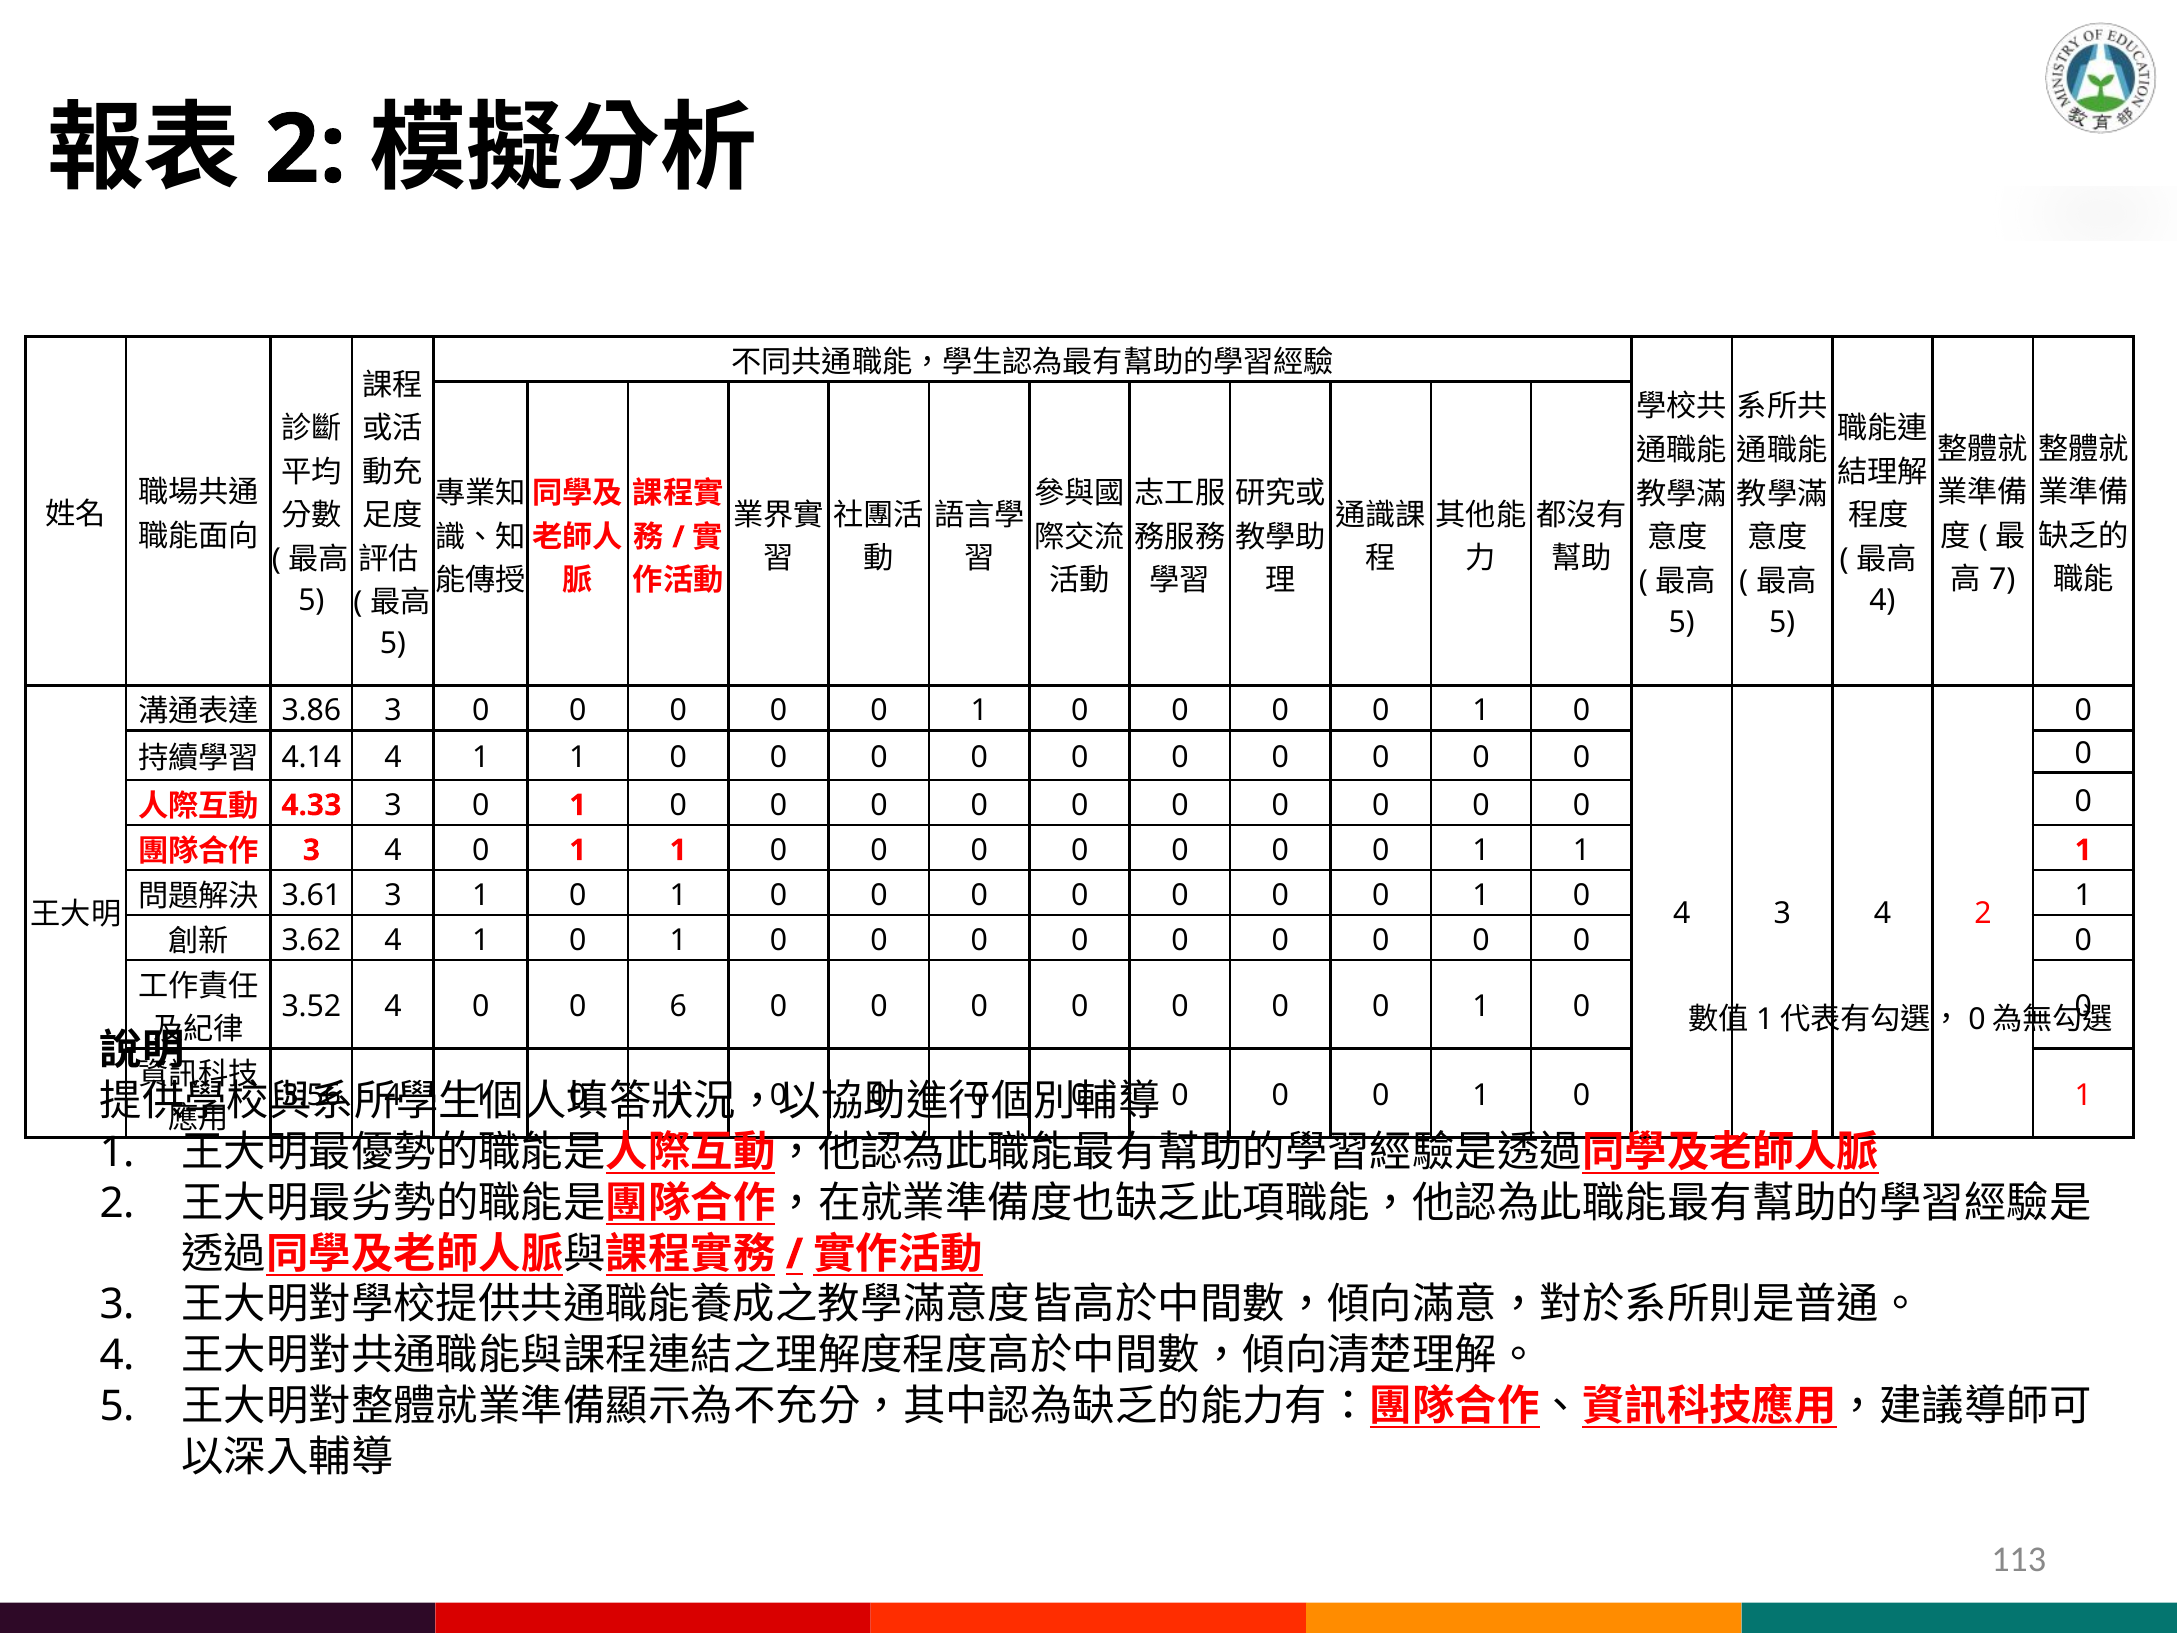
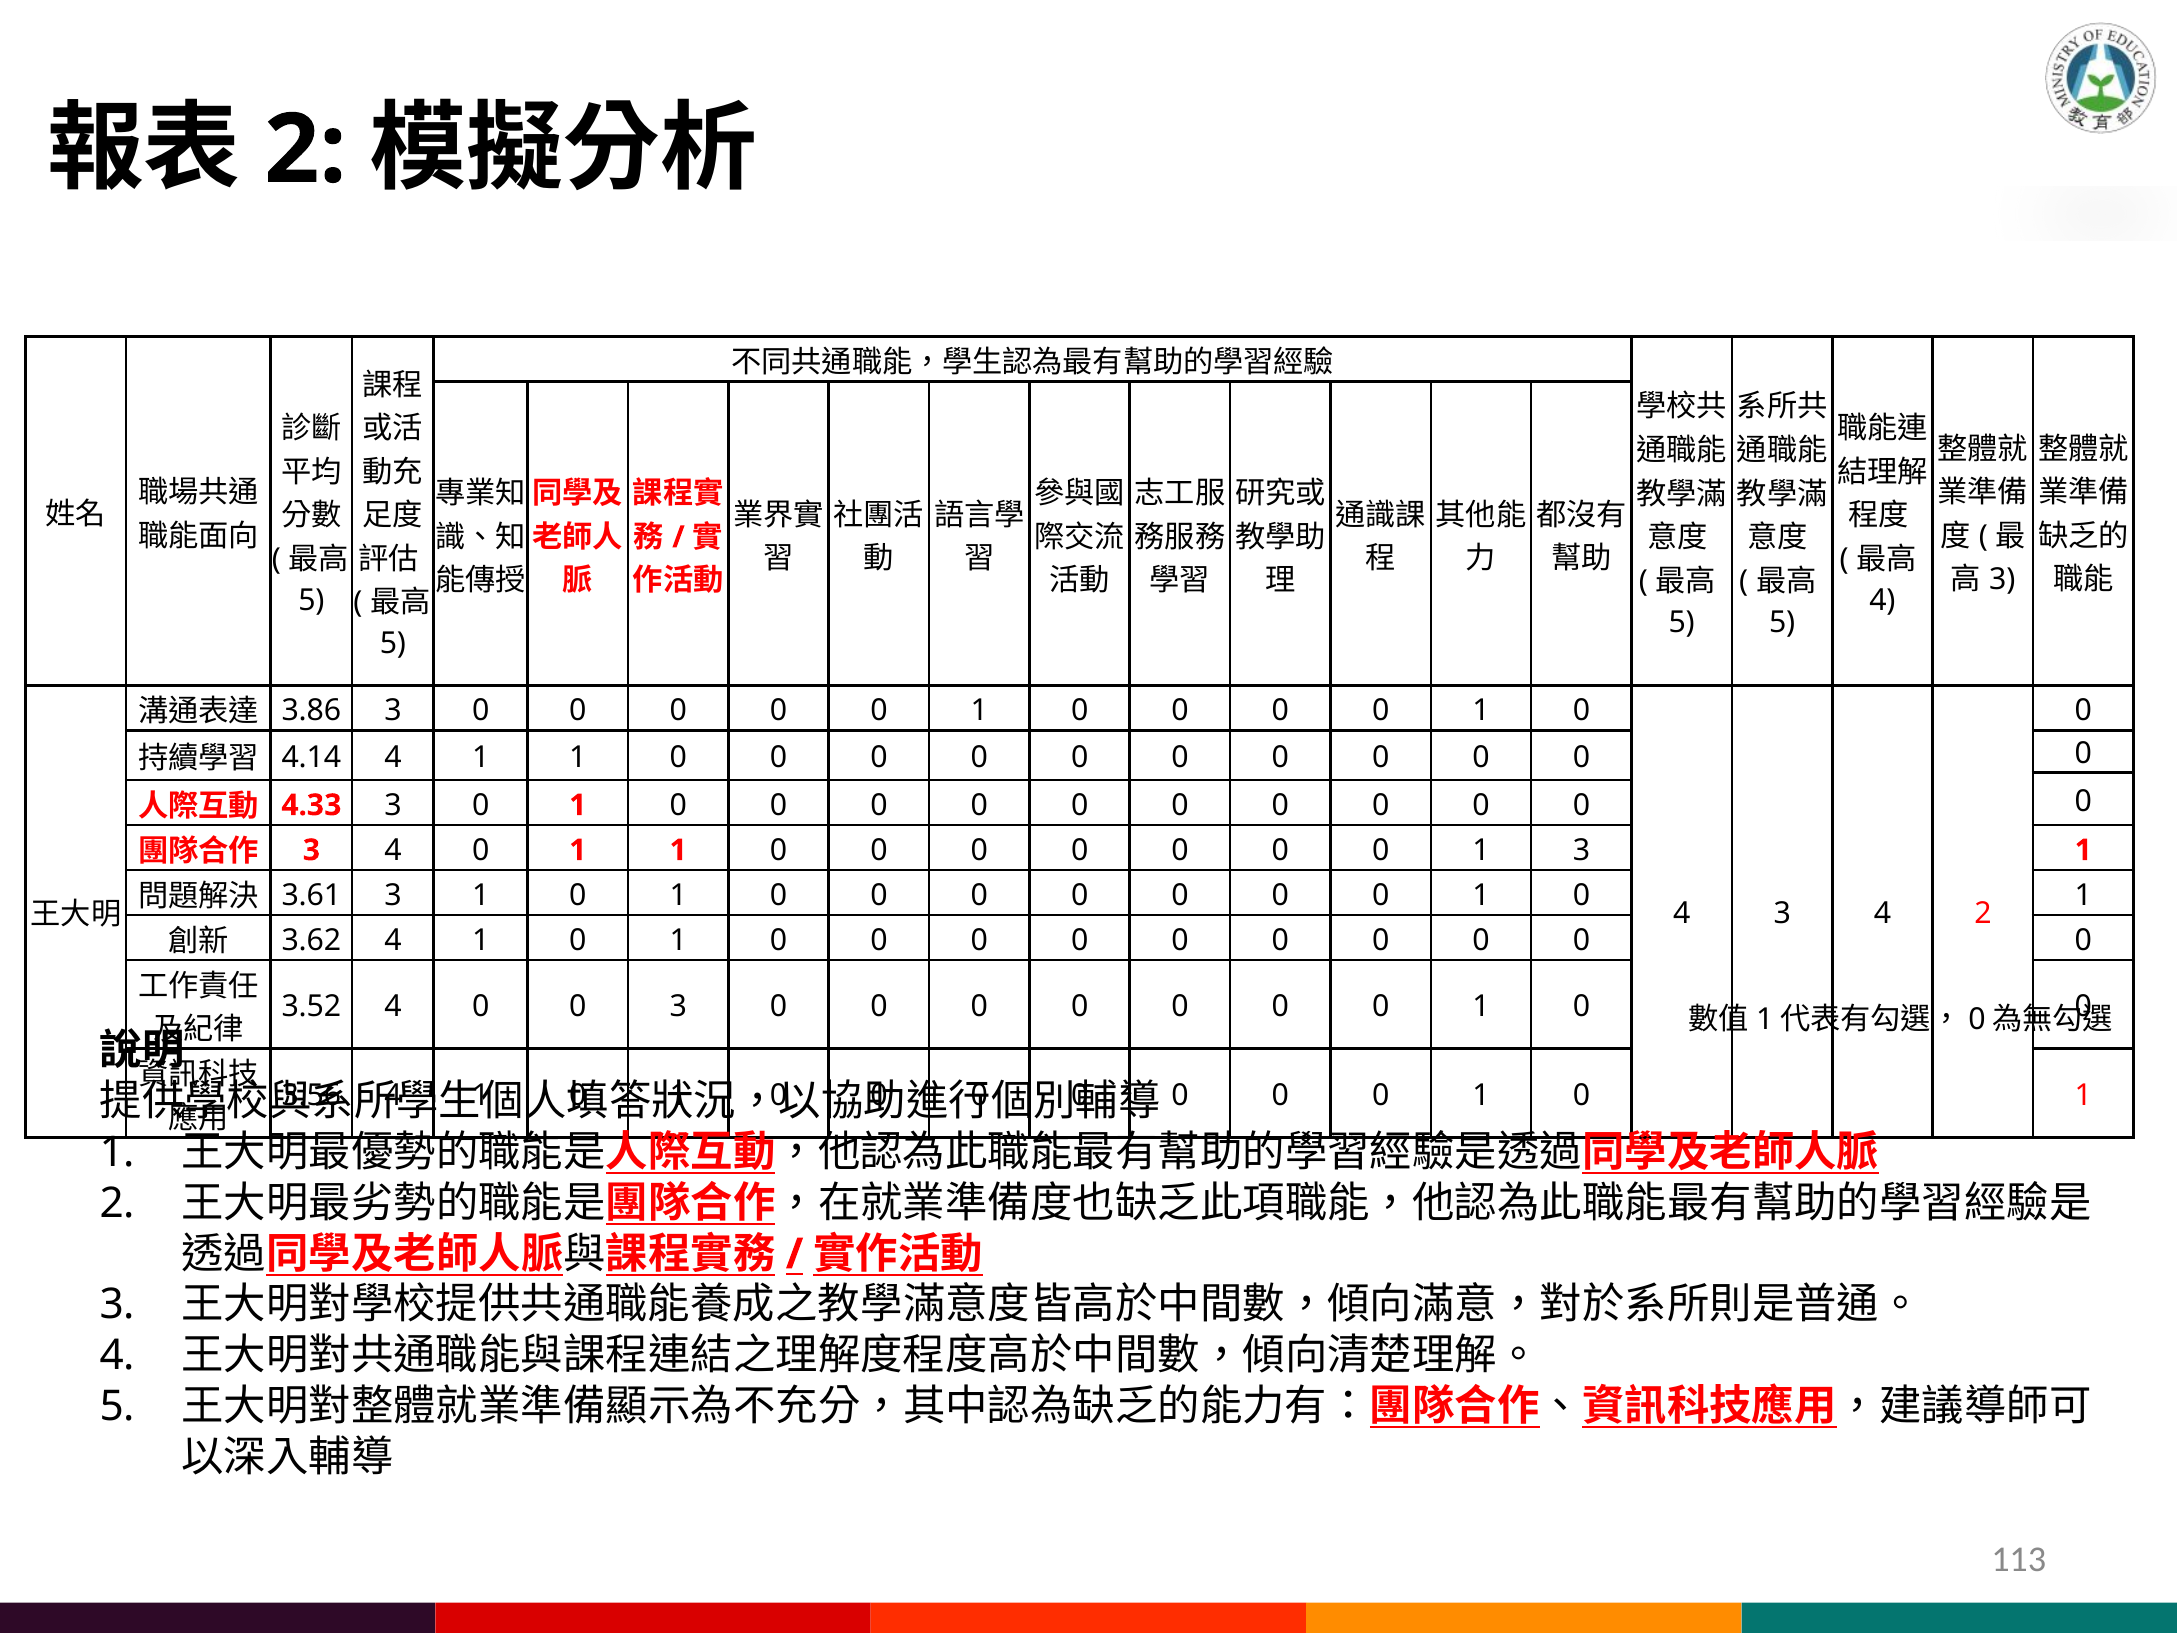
7 at (2002, 580): 7 -> 3
0 0 1 1: 1 -> 3
0 6: 6 -> 3
